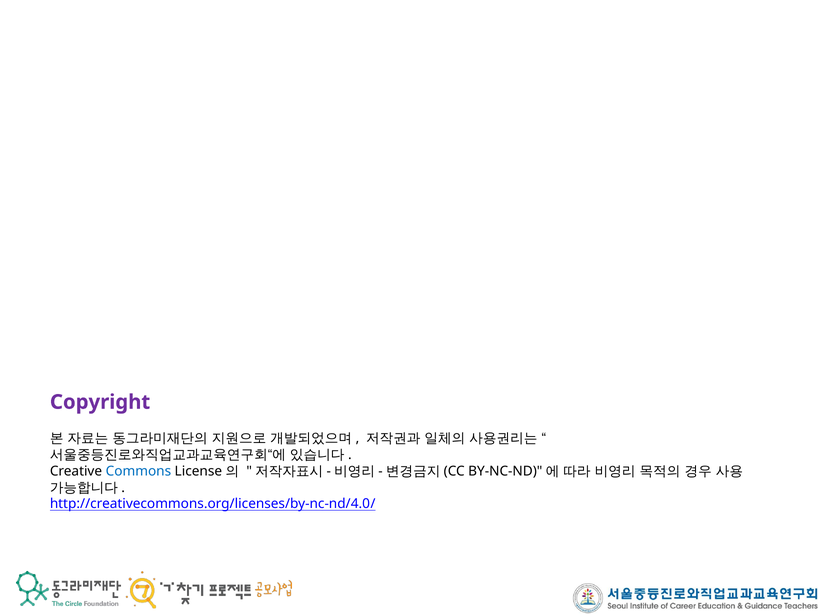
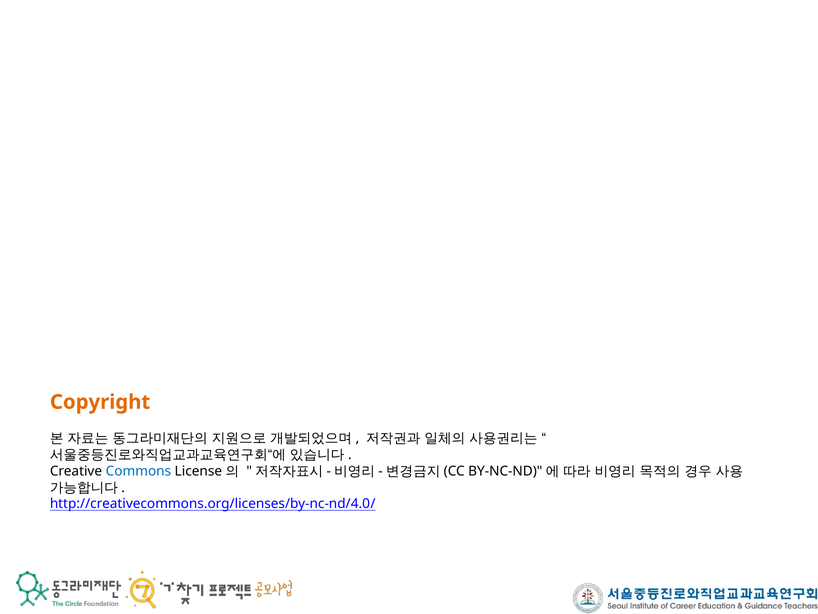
Copyright colour: purple -> orange
